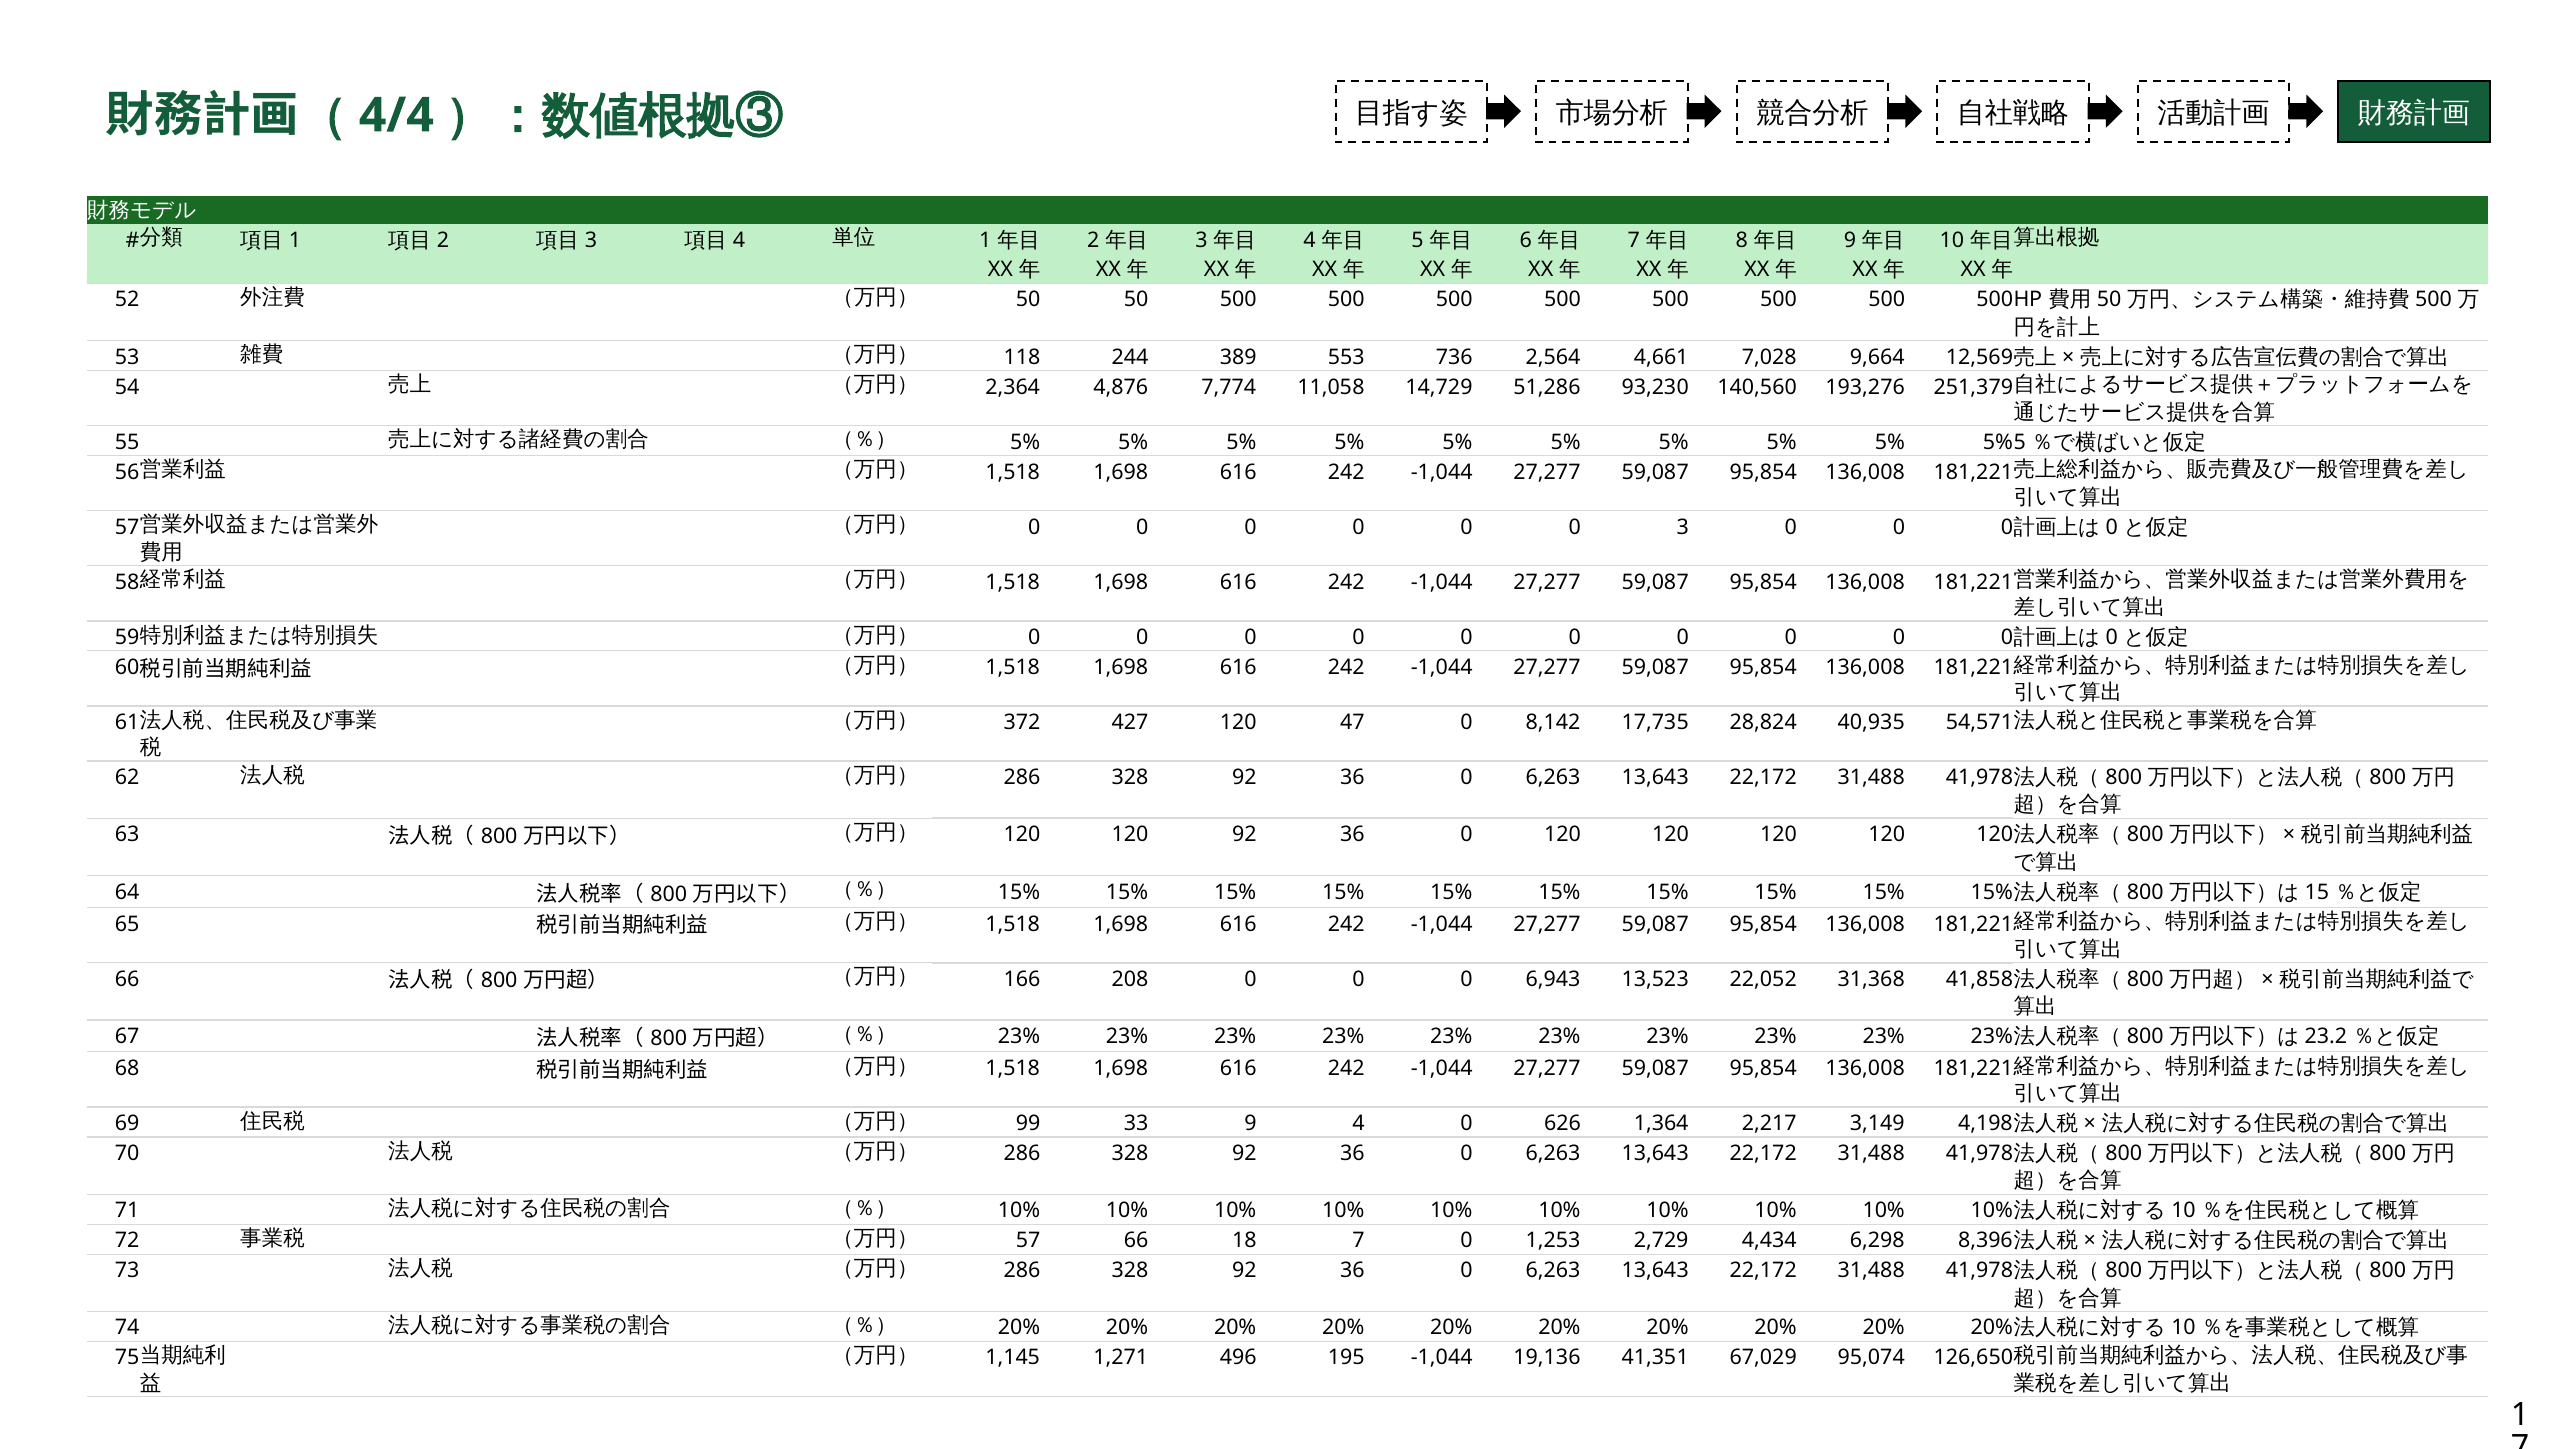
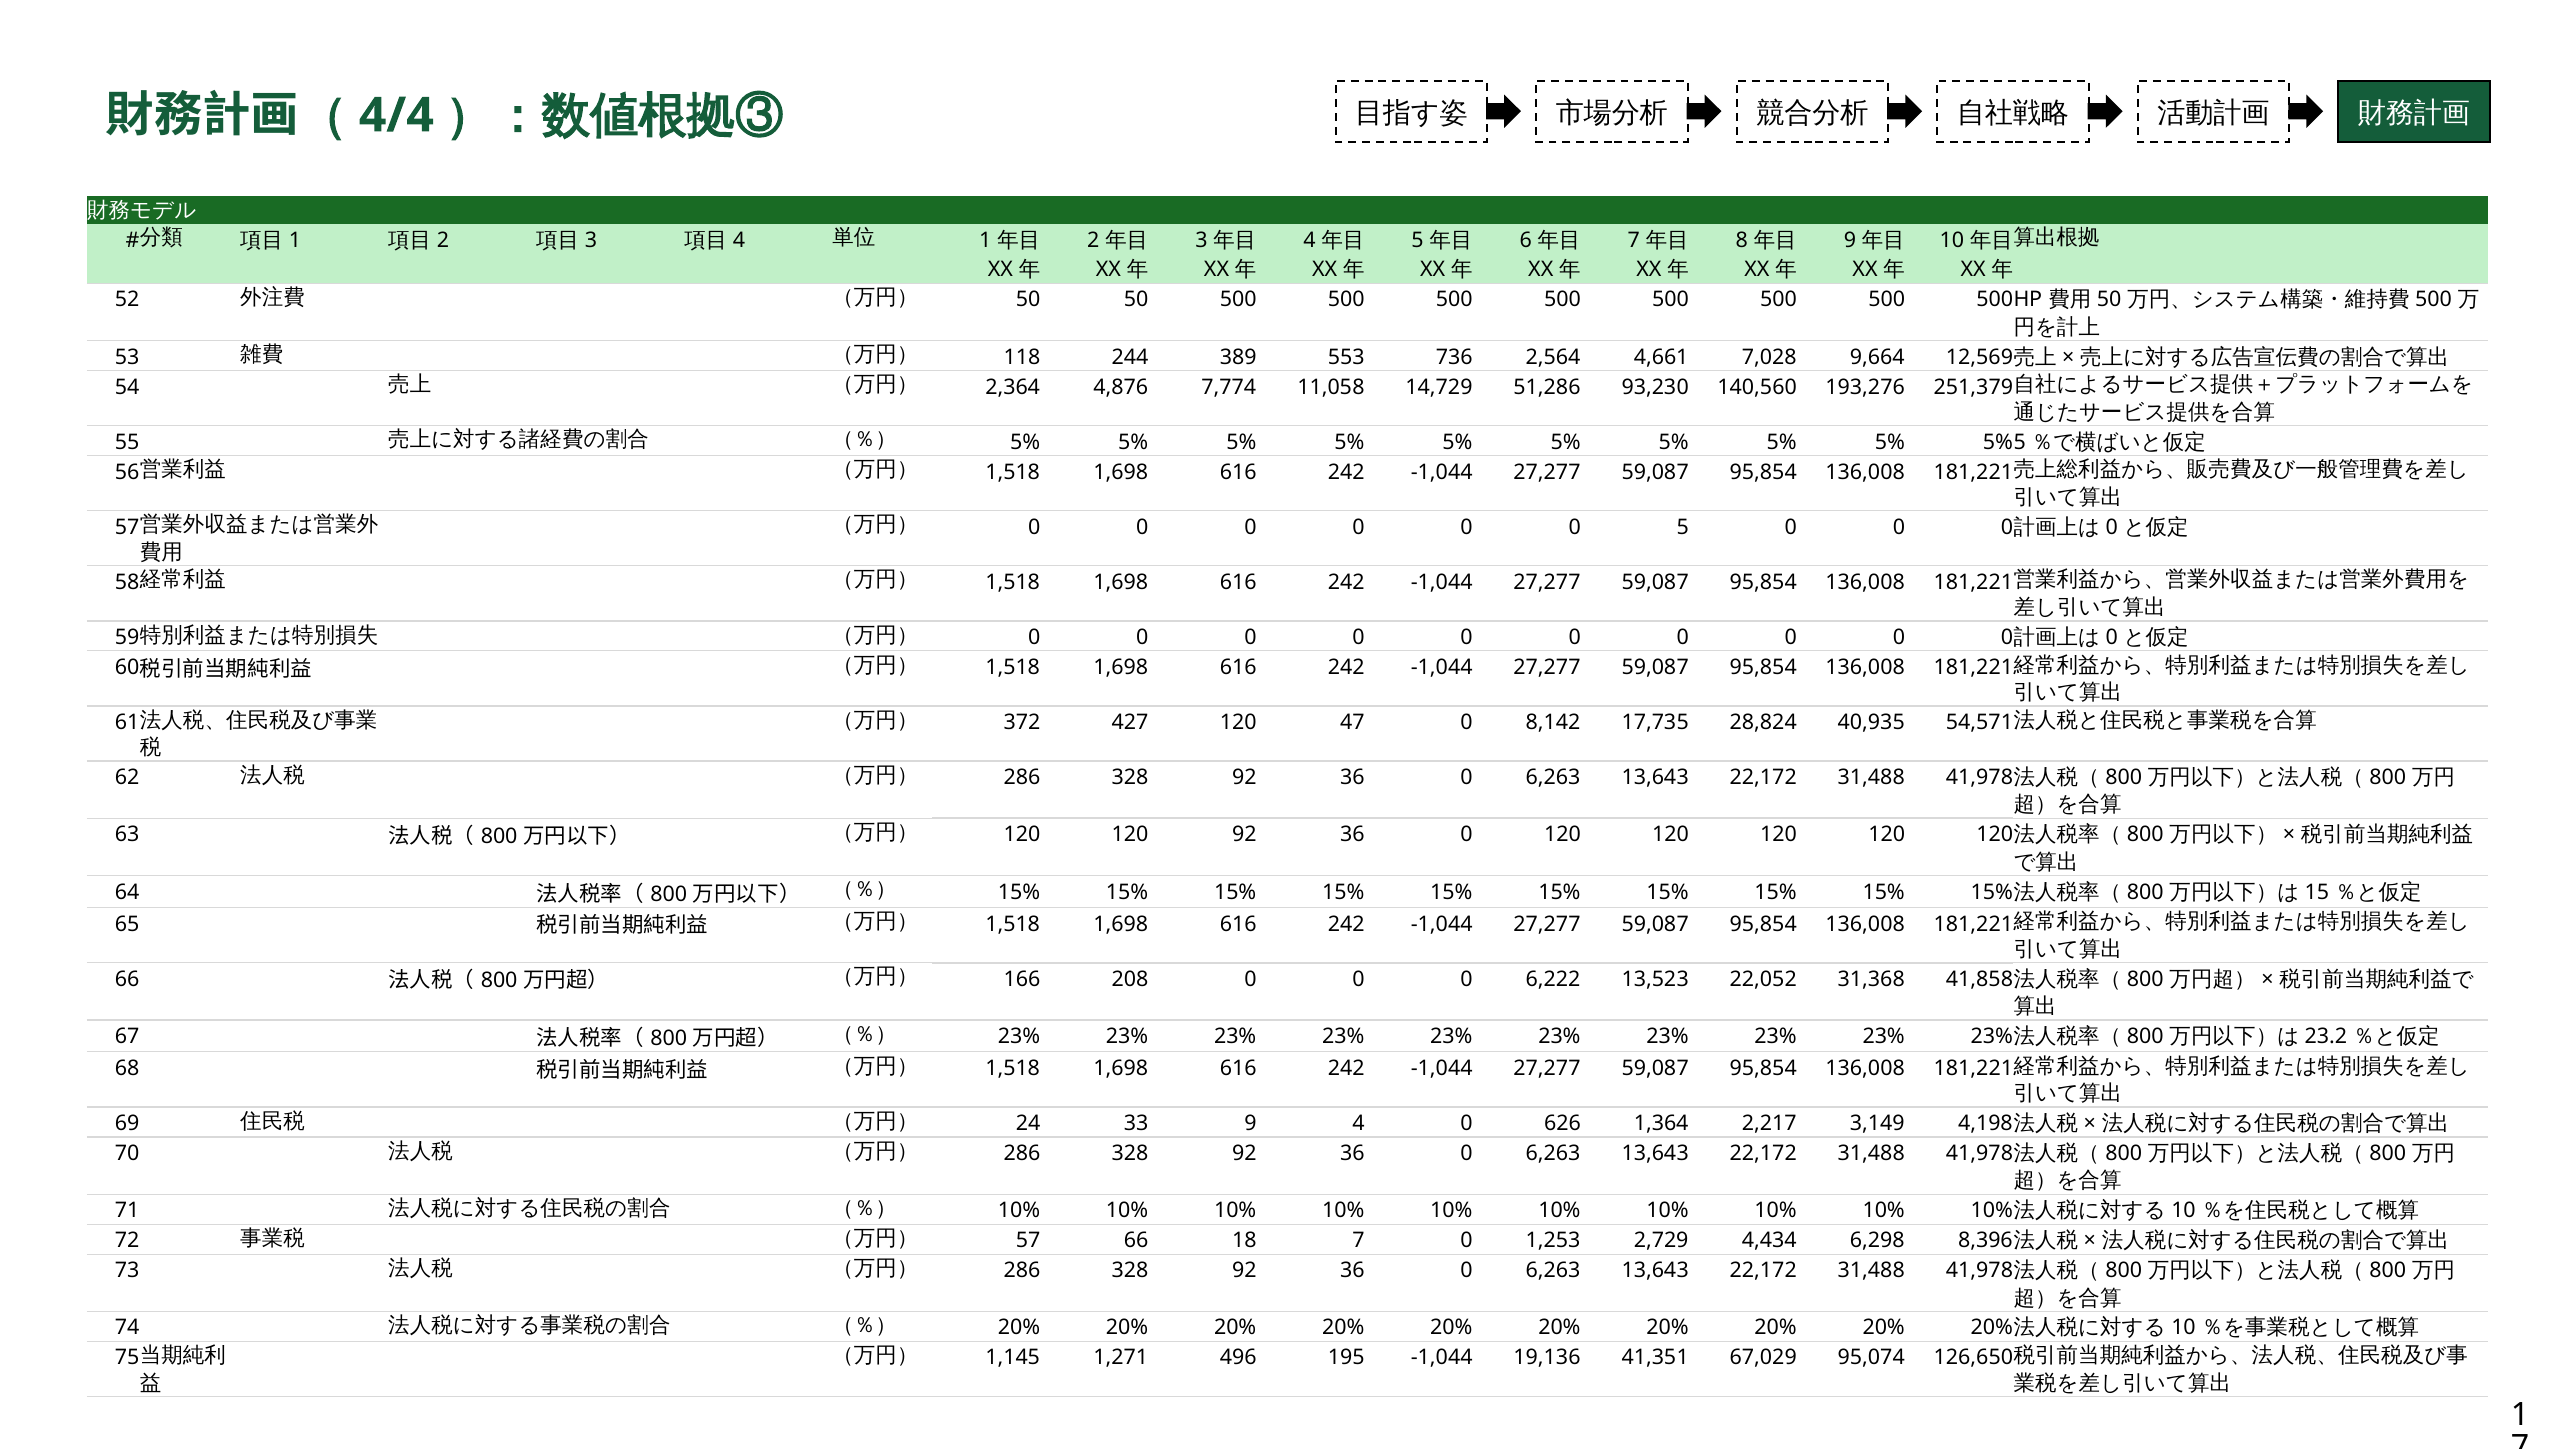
0 3: 3 -> 5
6,943: 6,943 -> 6,222
99: 99 -> 24
